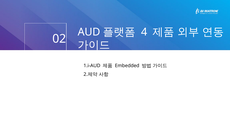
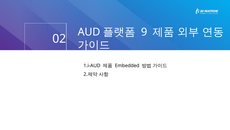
4: 4 -> 9
